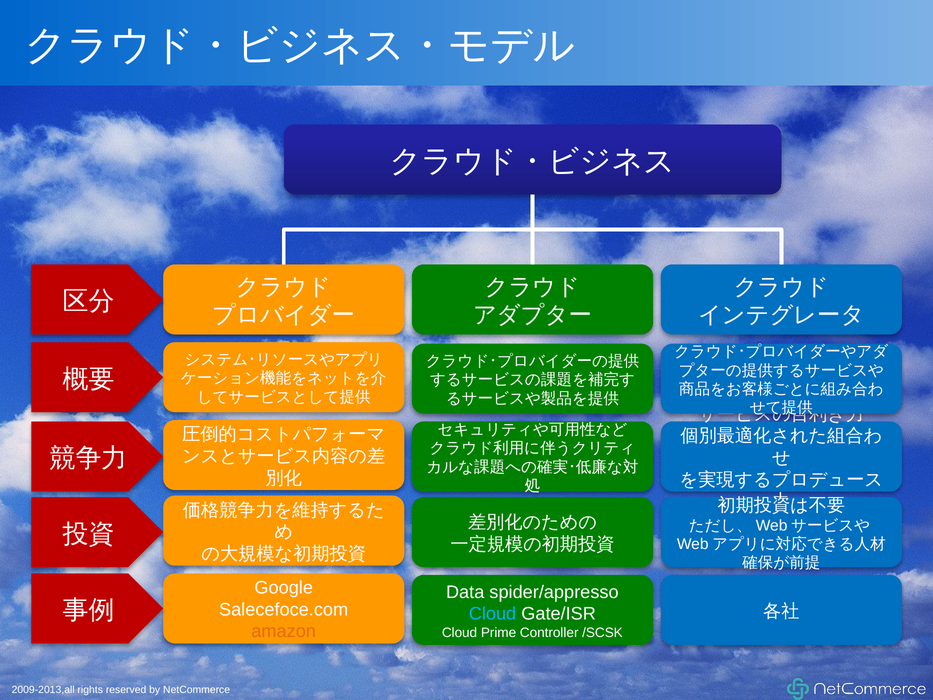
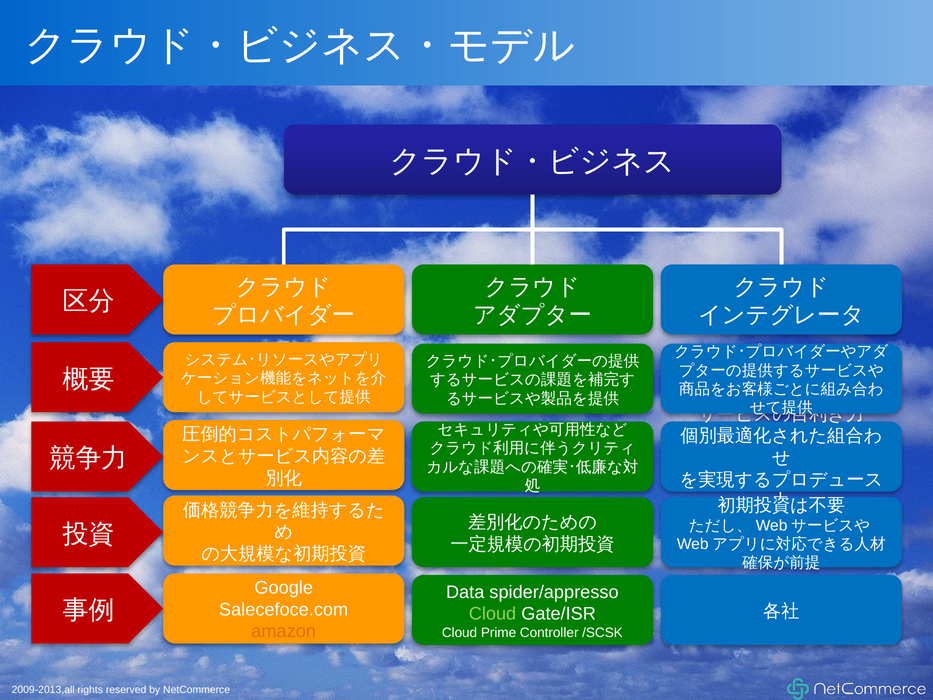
Cloud at (493, 614) colour: light blue -> light green
